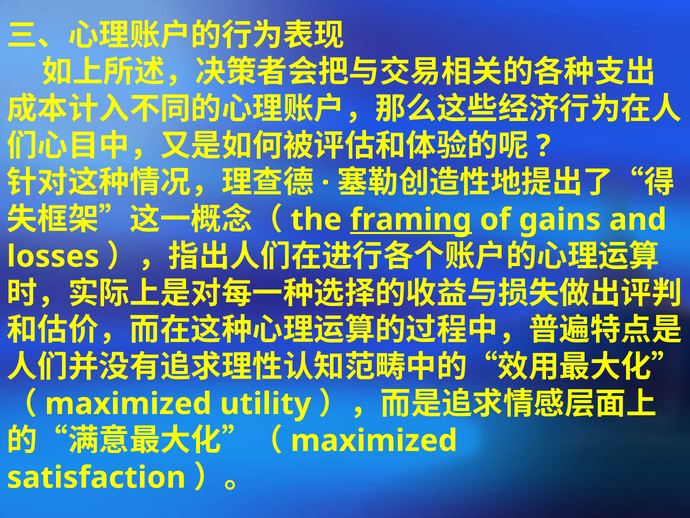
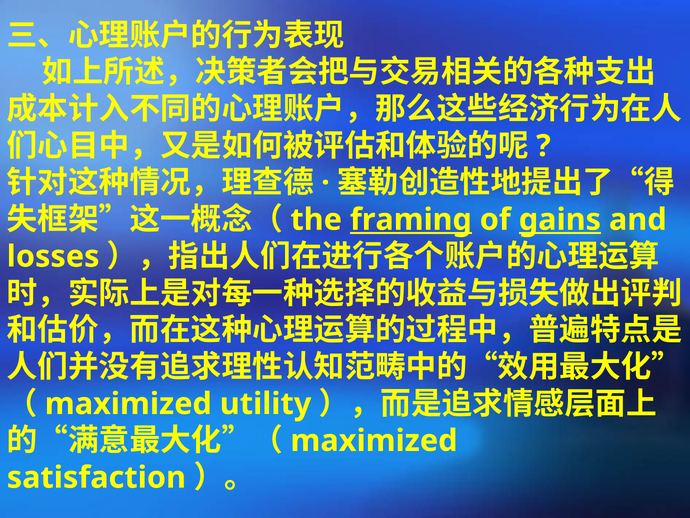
gains underline: none -> present
